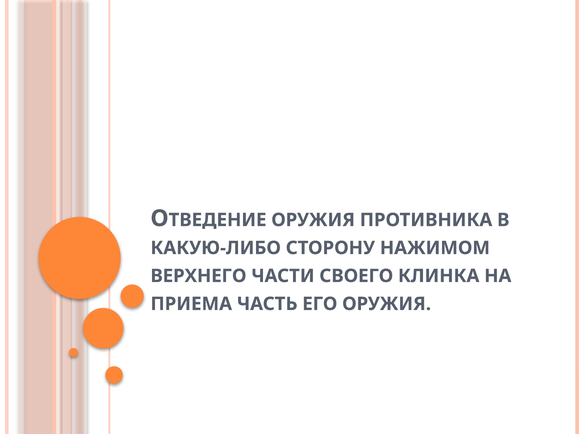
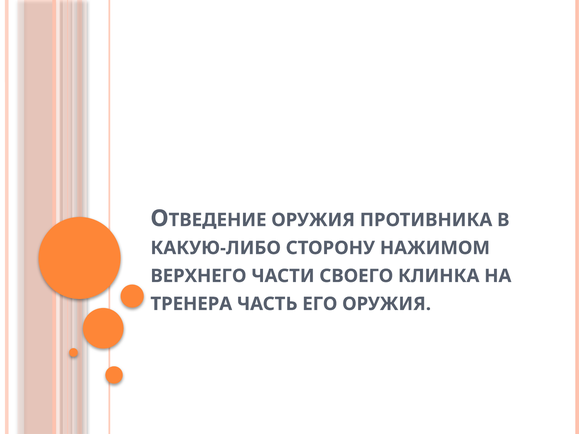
ПРИЕМА: ПРИЕМА -> ТРЕНЕРА
